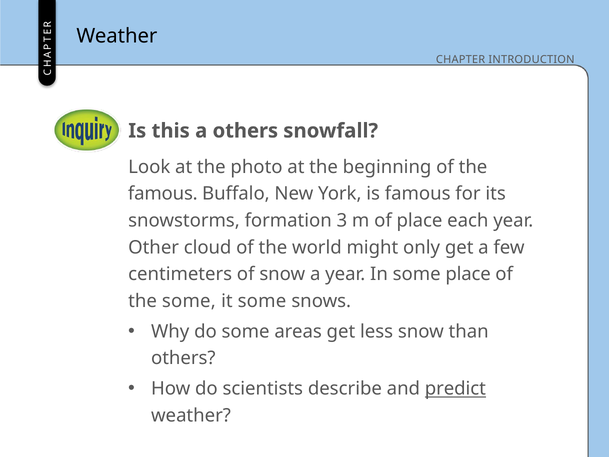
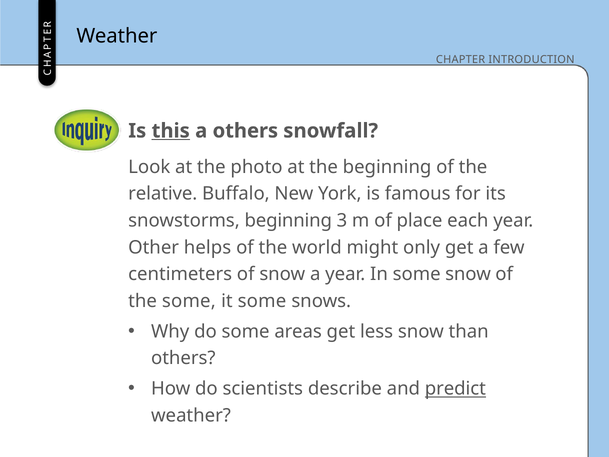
this underline: none -> present
famous at (163, 194): famous -> relative
snowstorms formation: formation -> beginning
cloud: cloud -> helps
some place: place -> snow
